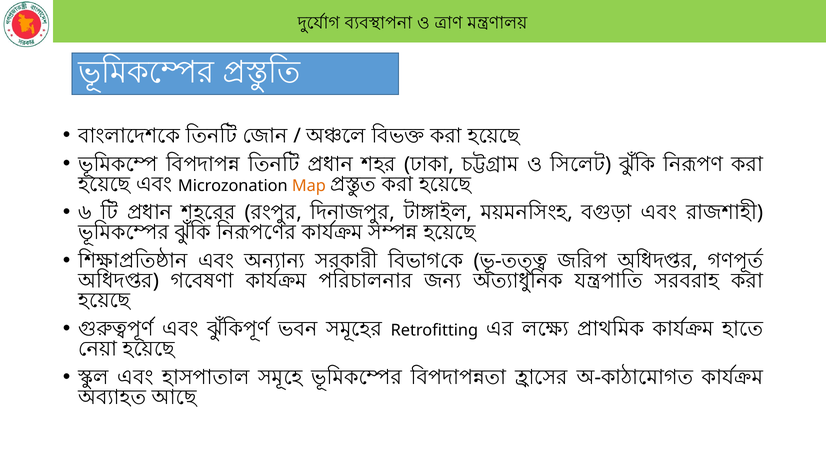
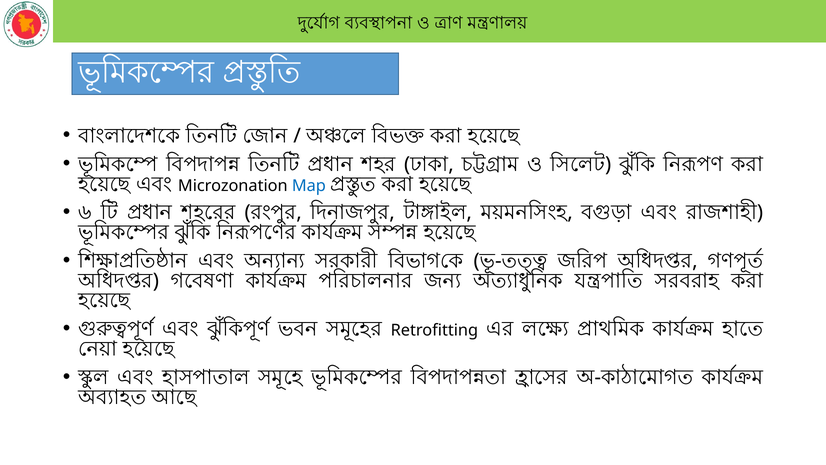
Map colour: orange -> blue
